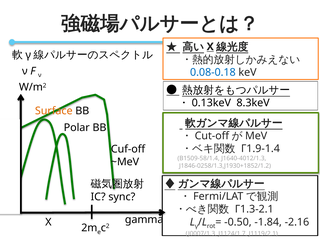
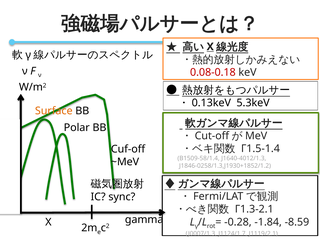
0.08-0.18 colour: blue -> red
8.3keV: 8.3keV -> 5.3keV
Γ1.9-1.4: Γ1.9-1.4 -> Γ1.5-1.4
-0.50: -0.50 -> -0.28
-2.16: -2.16 -> -8.59
